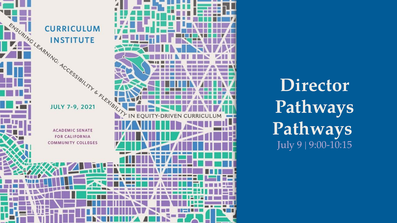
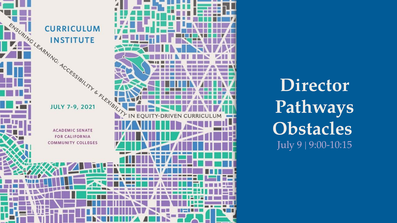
Pathways at (312, 129): Pathways -> Obstacles
